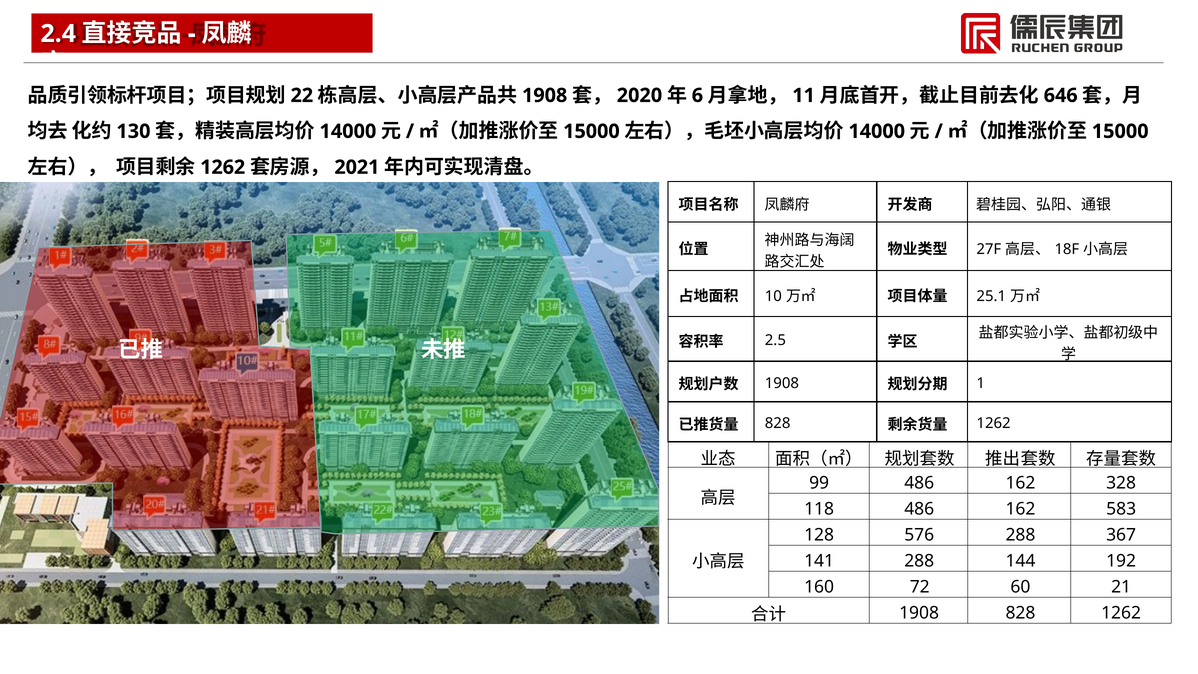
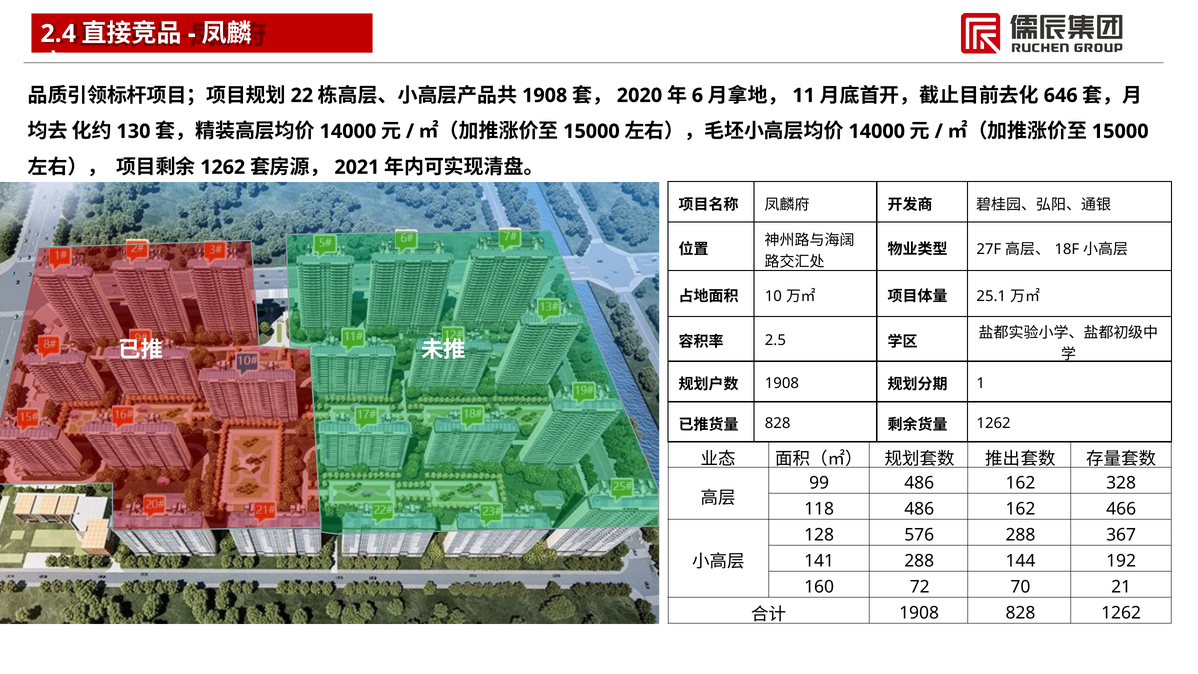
583: 583 -> 466
60: 60 -> 70
